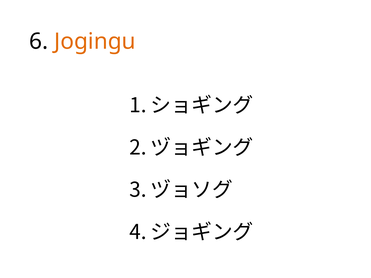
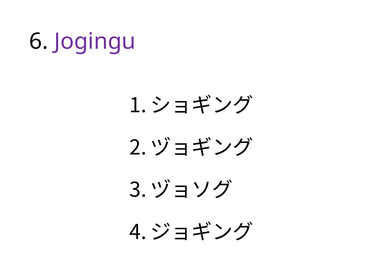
Jogingu colour: orange -> purple
